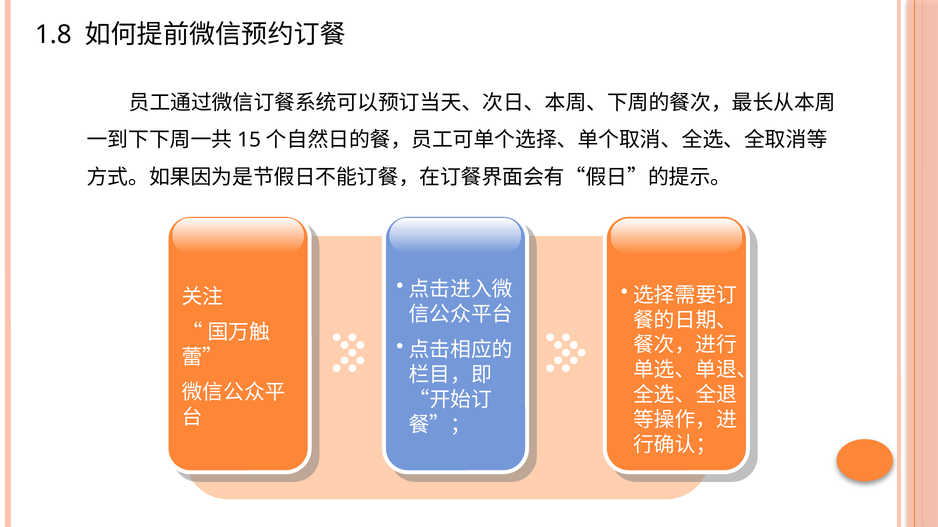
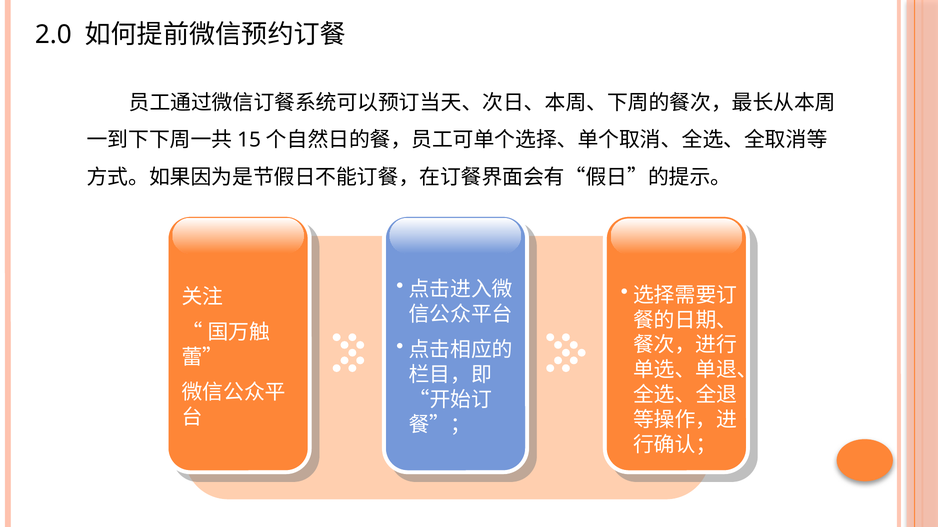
1.8: 1.8 -> 2.0
